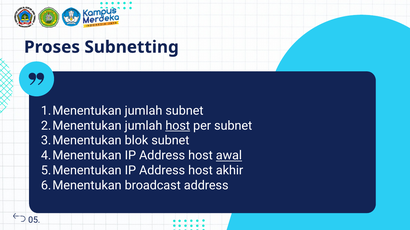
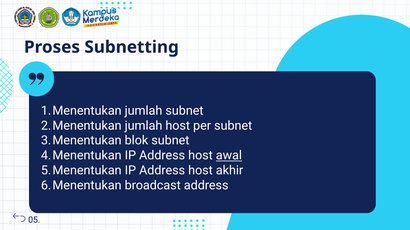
host at (178, 126) underline: present -> none
